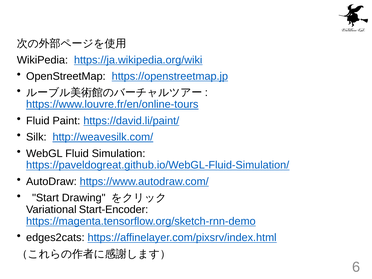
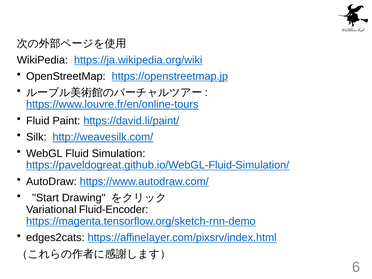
Start-Encoder: Start-Encoder -> Fluid-Encoder
